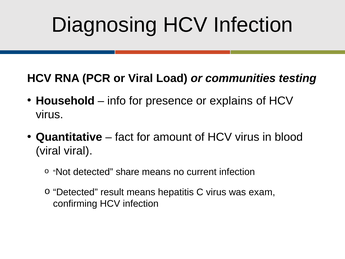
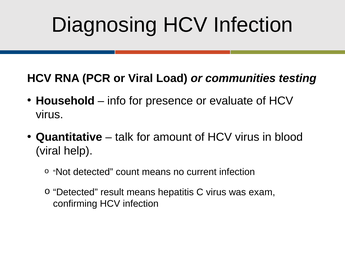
explains: explains -> evaluate
fact: fact -> talk
viral viral: viral -> help
share: share -> count
